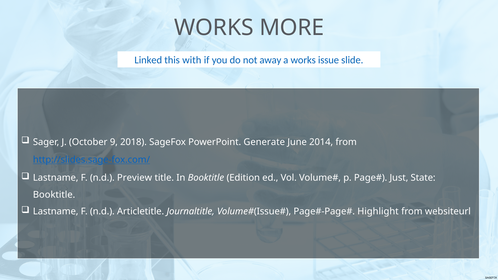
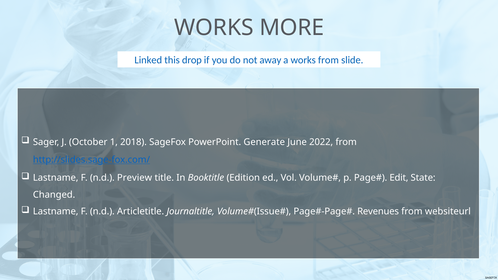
with: with -> drop
works issue: issue -> from
9: 9 -> 1
2014: 2014 -> 2022
Just: Just -> Edit
Booktitle at (54, 195): Booktitle -> Changed
Highlight: Highlight -> Revenues
